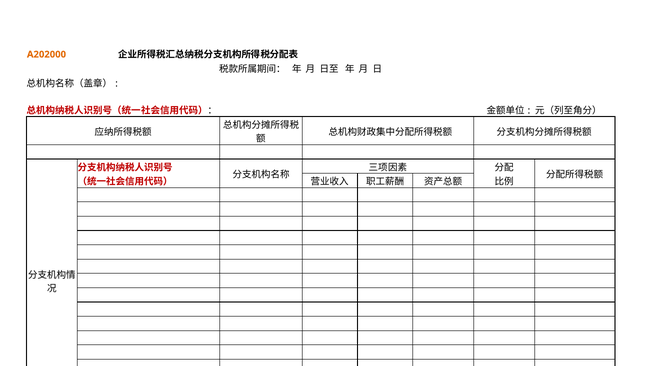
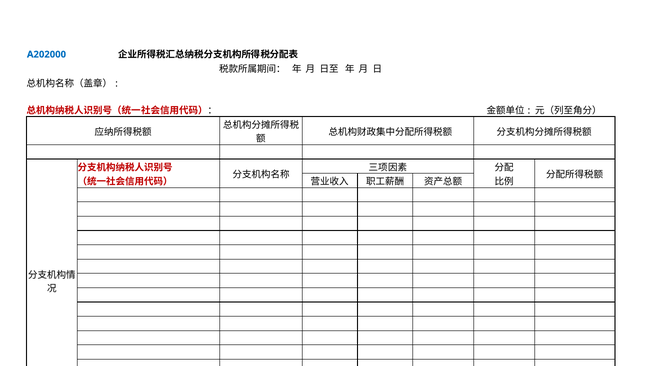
A202000 colour: orange -> blue
